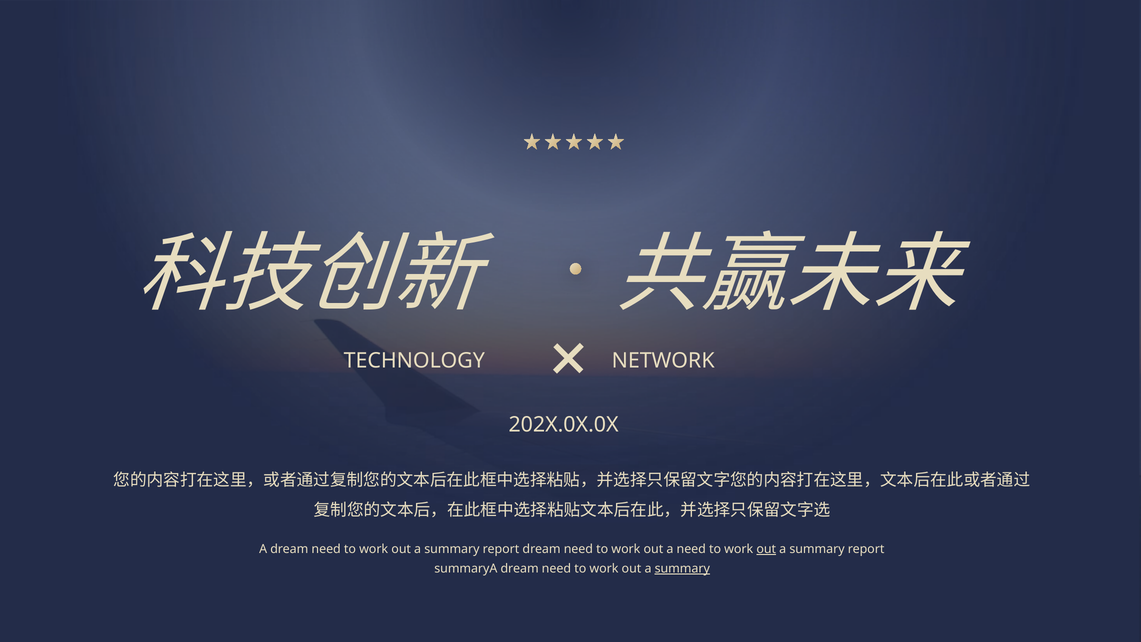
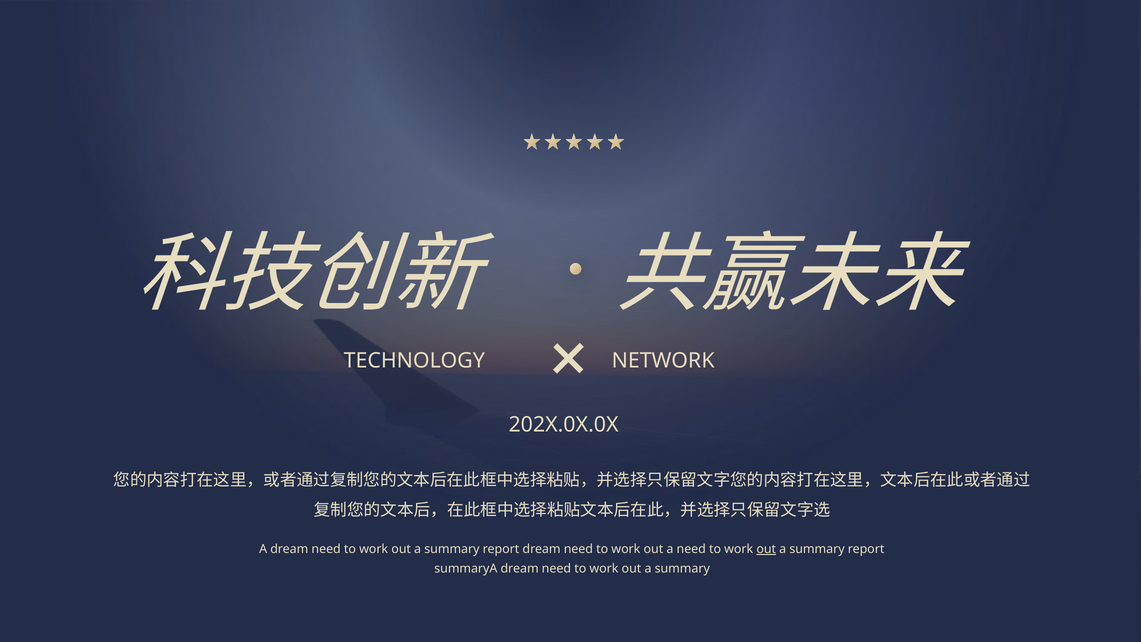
summary at (682, 568) underline: present -> none
